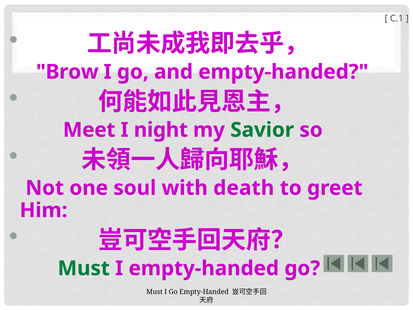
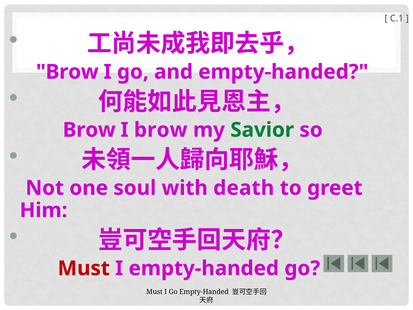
Meet at (89, 130): Meet -> Brow
I night: night -> brow
Must at (84, 268) colour: green -> red
